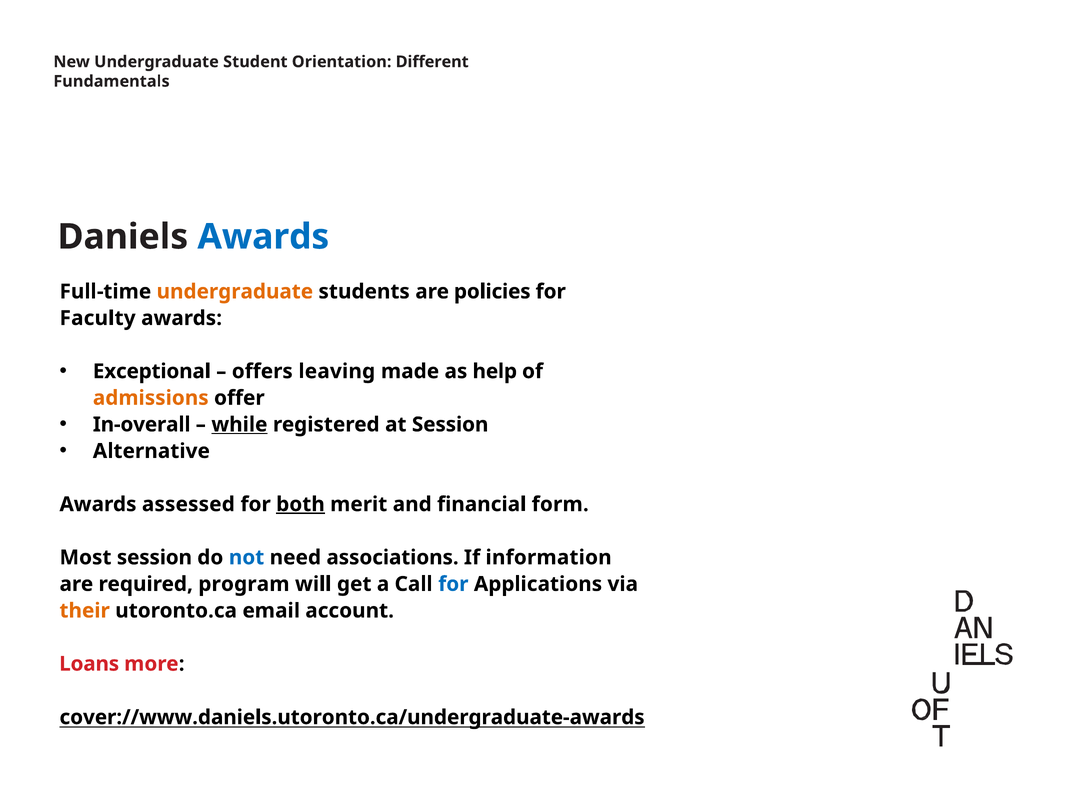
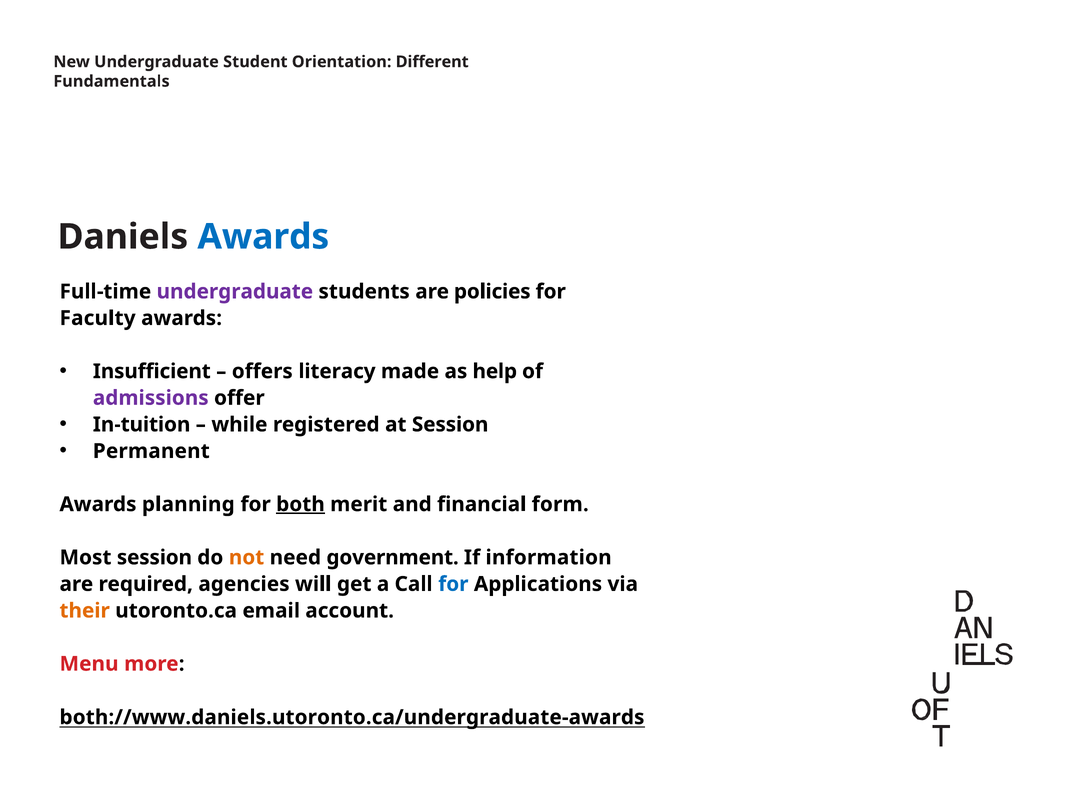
undergraduate at (235, 292) colour: orange -> purple
Exceptional: Exceptional -> Insufficient
leaving: leaving -> literacy
admissions colour: orange -> purple
In-overall: In-overall -> In-tuition
while underline: present -> none
Alternative: Alternative -> Permanent
assessed: assessed -> planning
not colour: blue -> orange
associations: associations -> government
program: program -> agencies
Loans: Loans -> Menu
cover://www.daniels.utoronto.ca/undergraduate-awards: cover://www.daniels.utoronto.ca/undergraduate-awards -> both://www.daniels.utoronto.ca/undergraduate-awards
